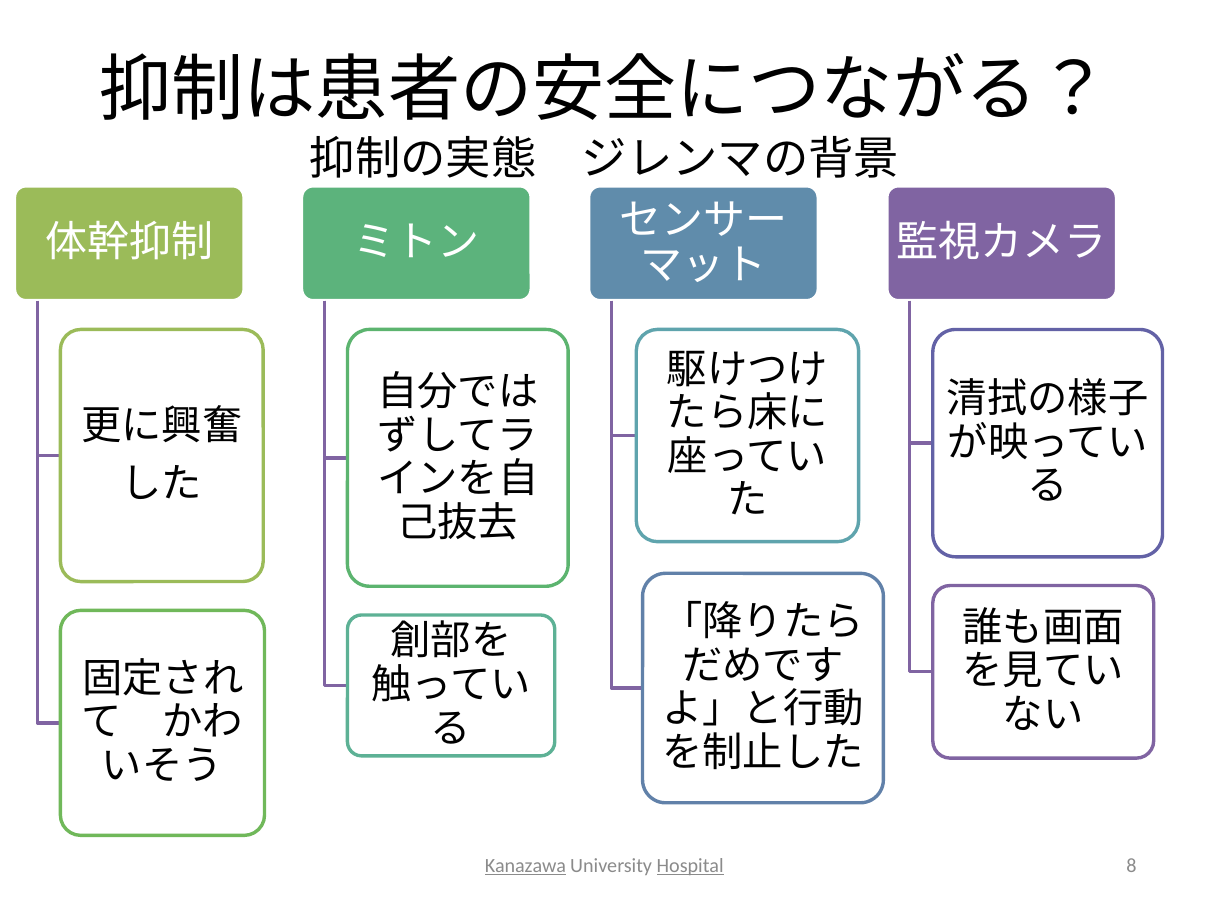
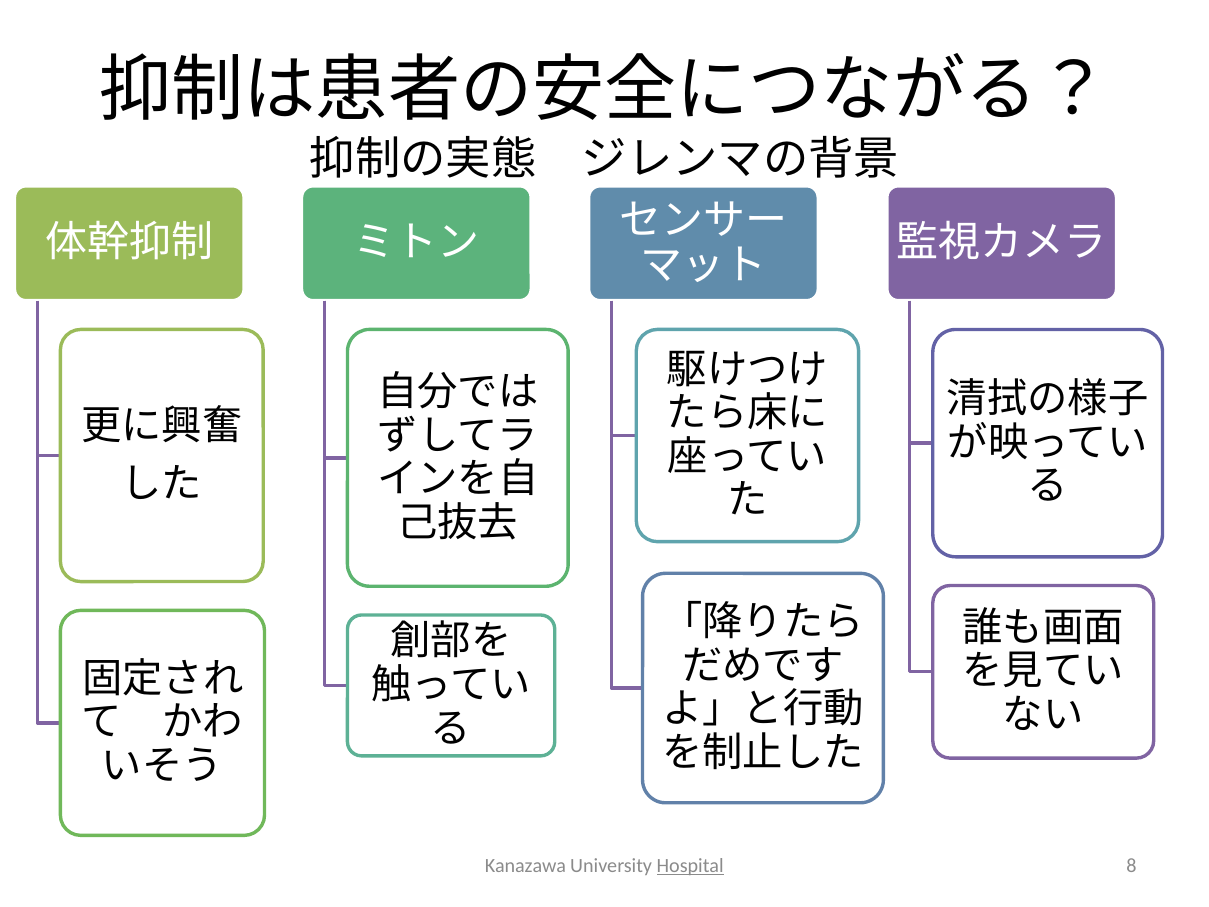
Kanazawa underline: present -> none
